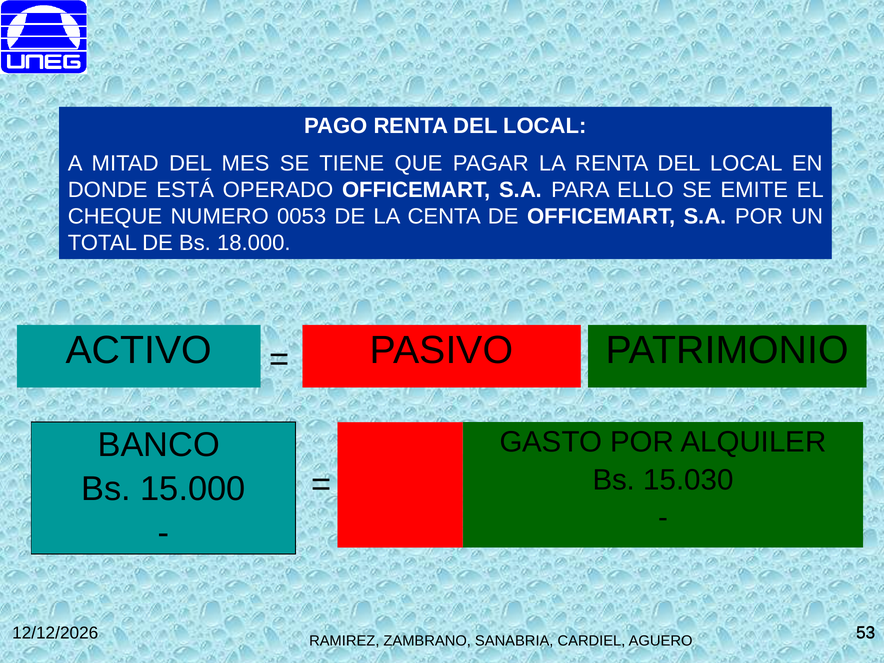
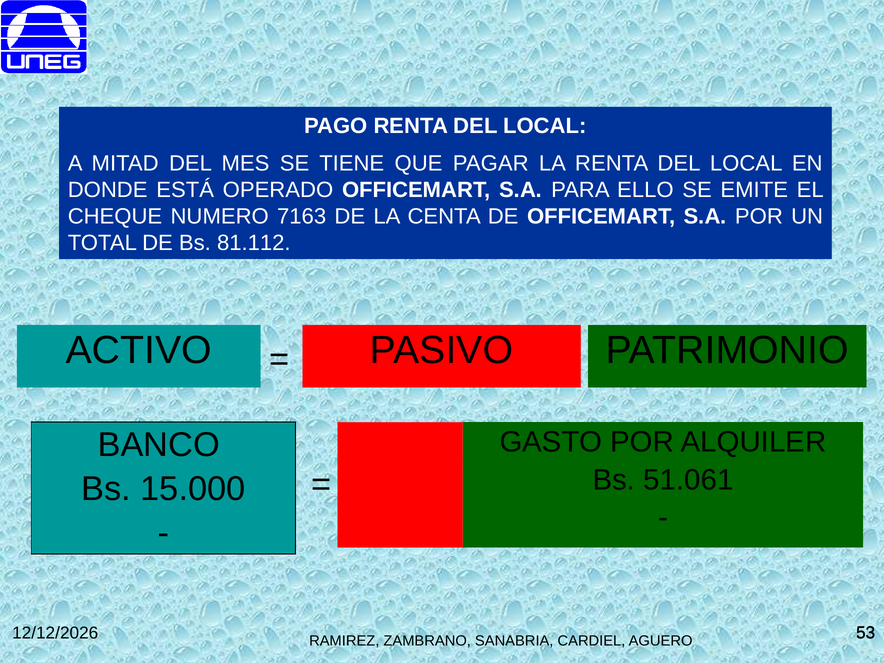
0053: 0053 -> 7163
18.000: 18.000 -> 81.112
15.030: 15.030 -> 51.061
